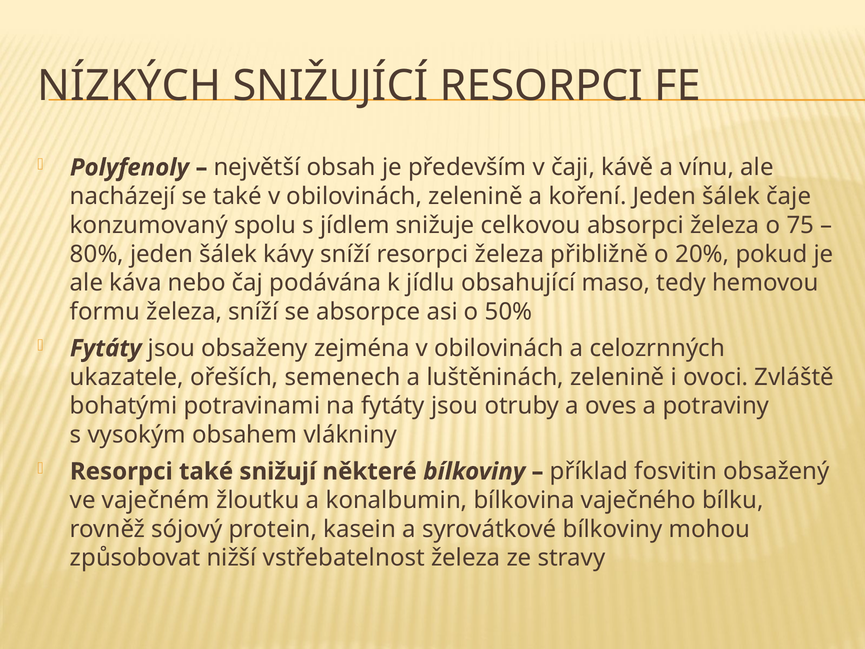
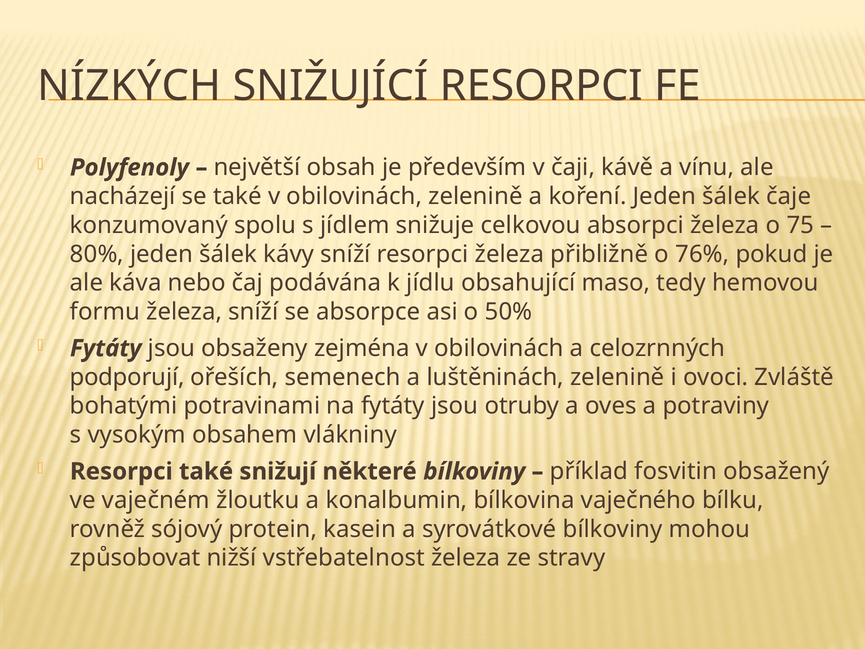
20%: 20% -> 76%
ukazatele: ukazatele -> podporují
